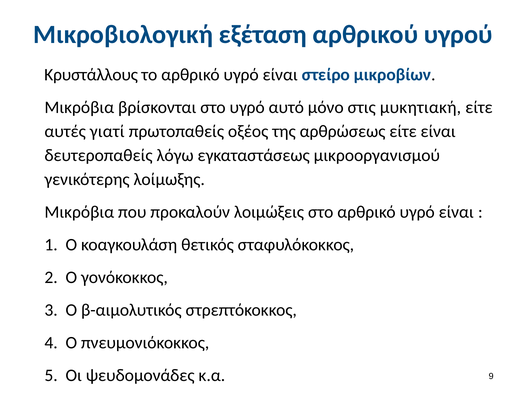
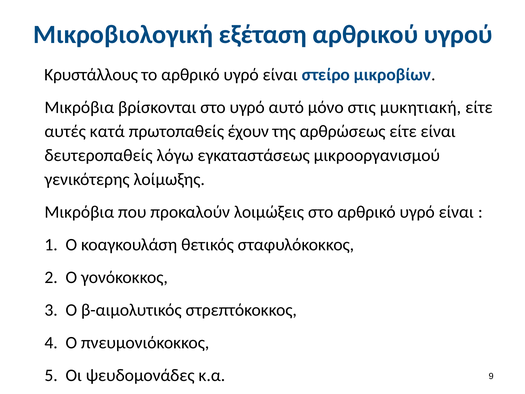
γιατί: γιατί -> κατά
οξέoς: οξέoς -> έχουν
